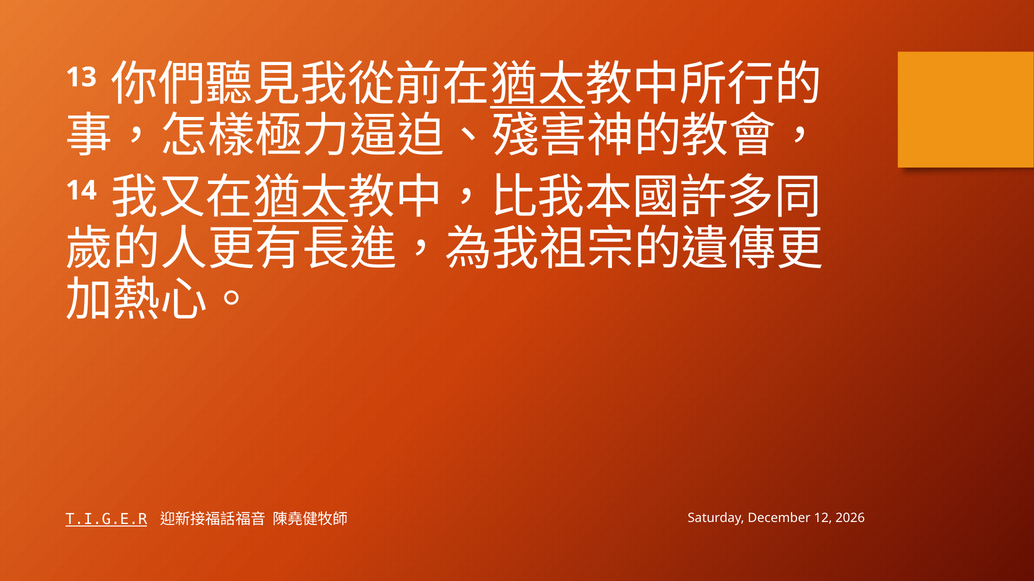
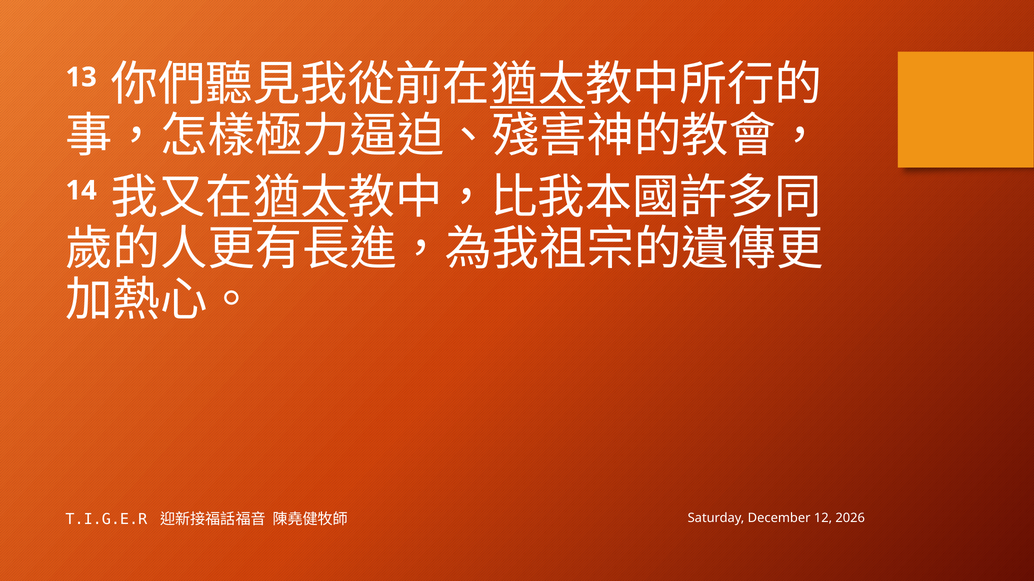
T.I.G.E.R underline: present -> none
